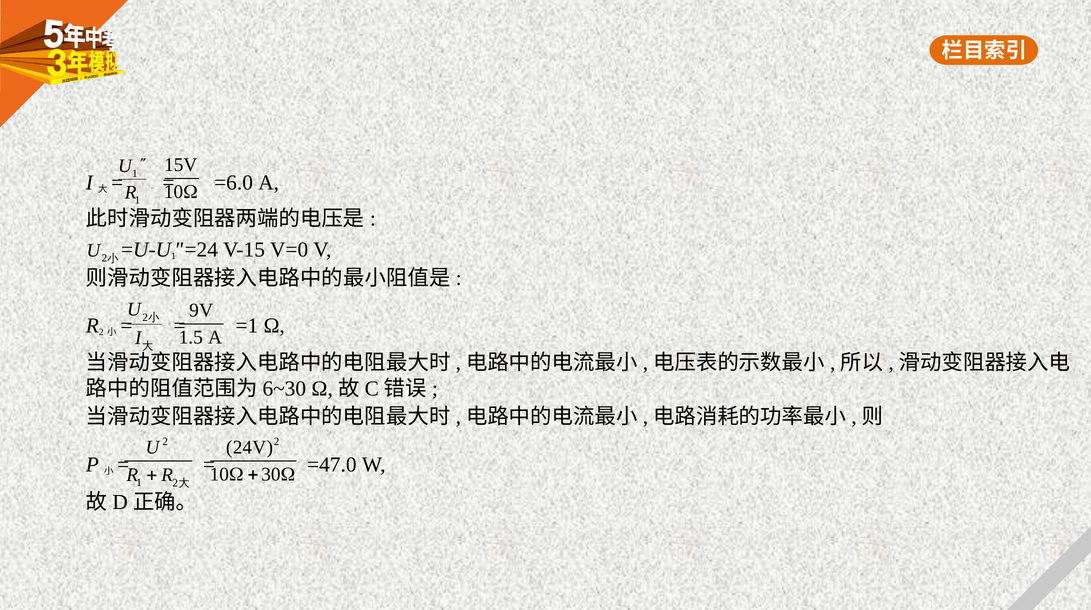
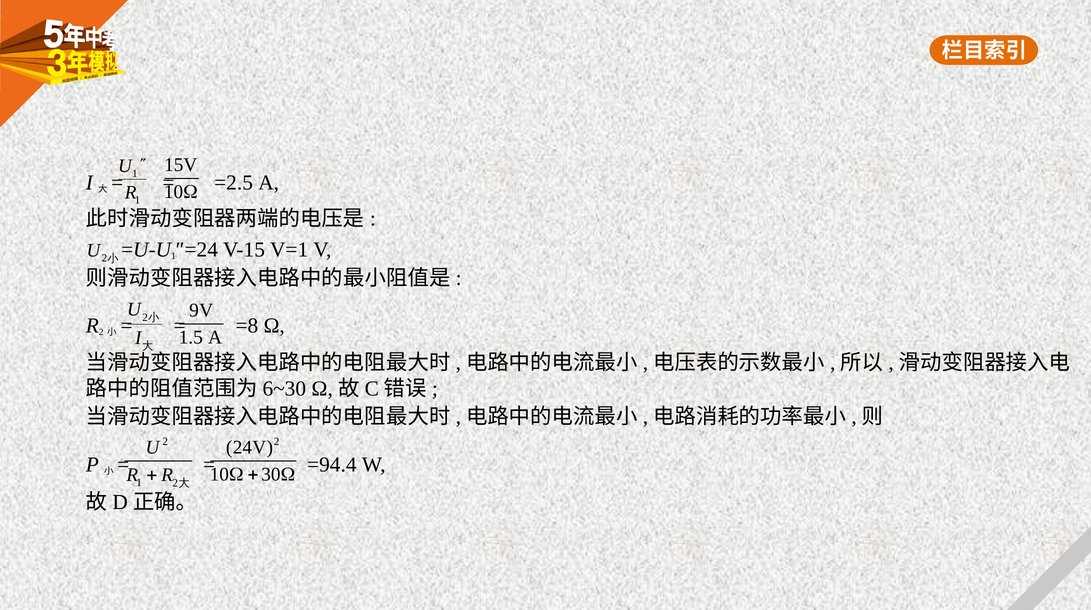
=6.0: =6.0 -> =2.5
V=0: V=0 -> V=1
=1: =1 -> =8
=47.0: =47.0 -> =94.4
